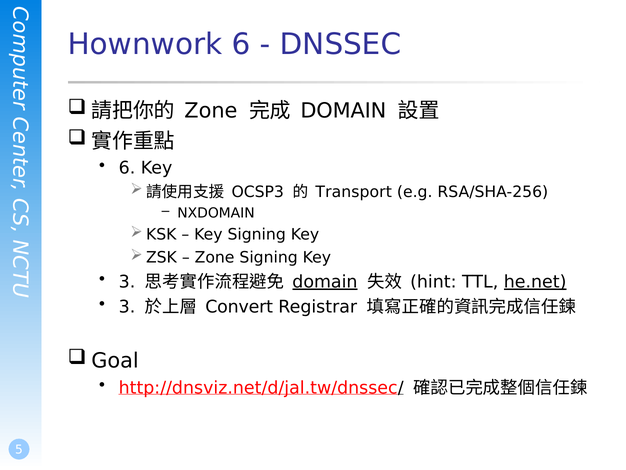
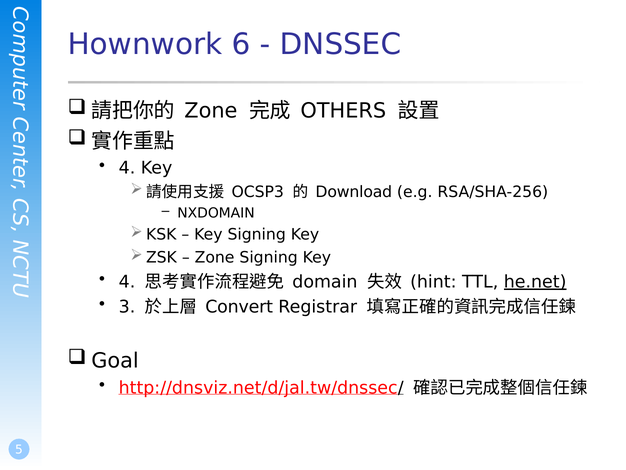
DOMAIN at (343, 111): DOMAIN -> OTHERS
6 at (127, 168): 6 -> 4
Transport: Transport -> Download
3 at (127, 281): 3 -> 4
domain at (325, 281) underline: present -> none
